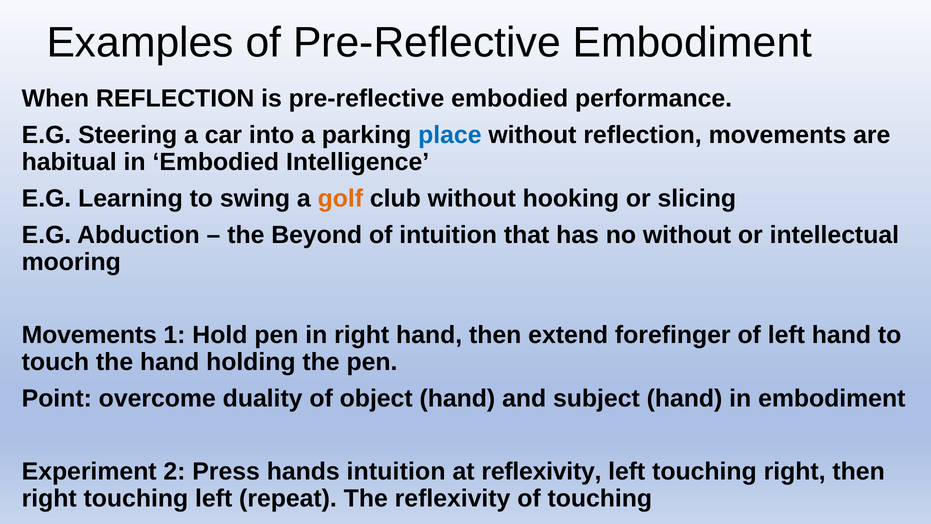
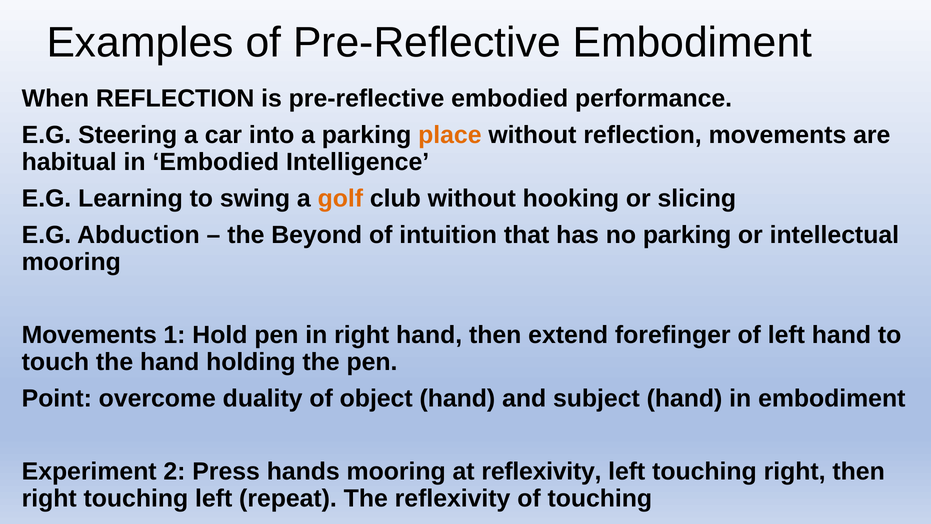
place colour: blue -> orange
no without: without -> parking
hands intuition: intuition -> mooring
